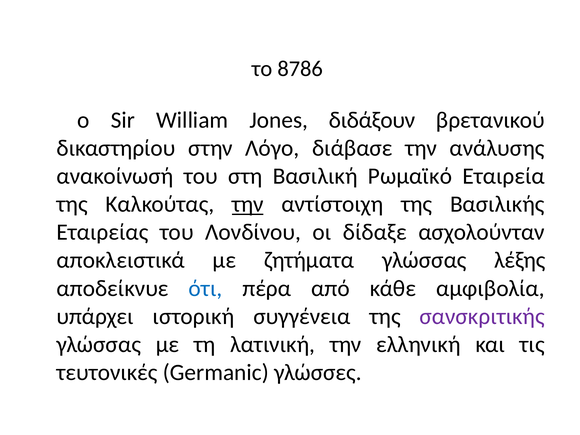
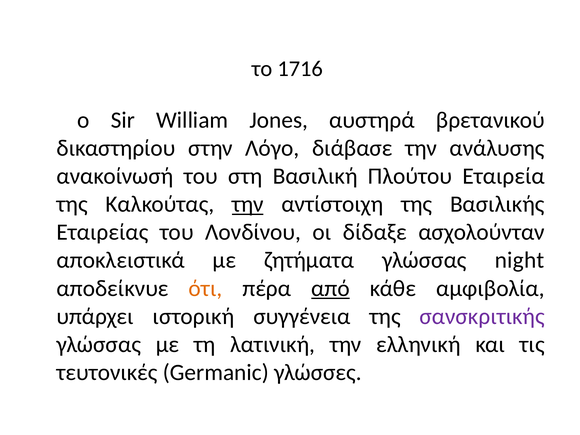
8786: 8786 -> 1716
διδάξουν: διδάξουν -> αυστηρά
Ρωμαϊκό: Ρωμαϊκό -> Πλούτου
λέξης: λέξης -> night
ότι colour: blue -> orange
από underline: none -> present
